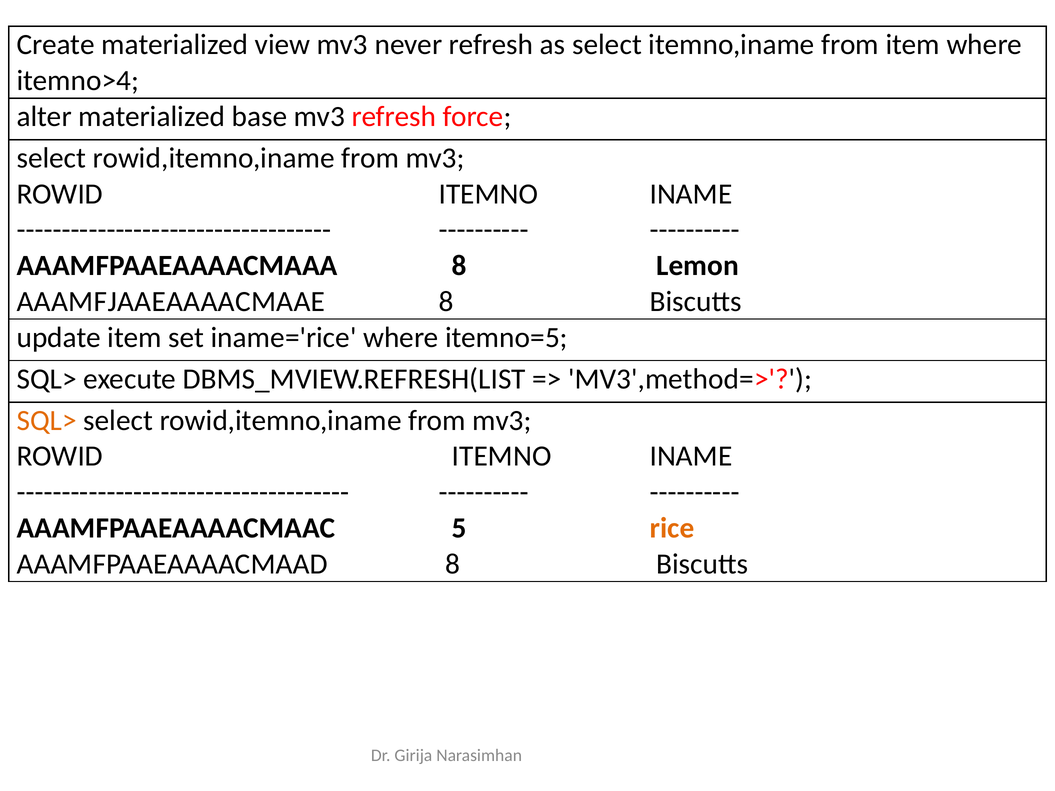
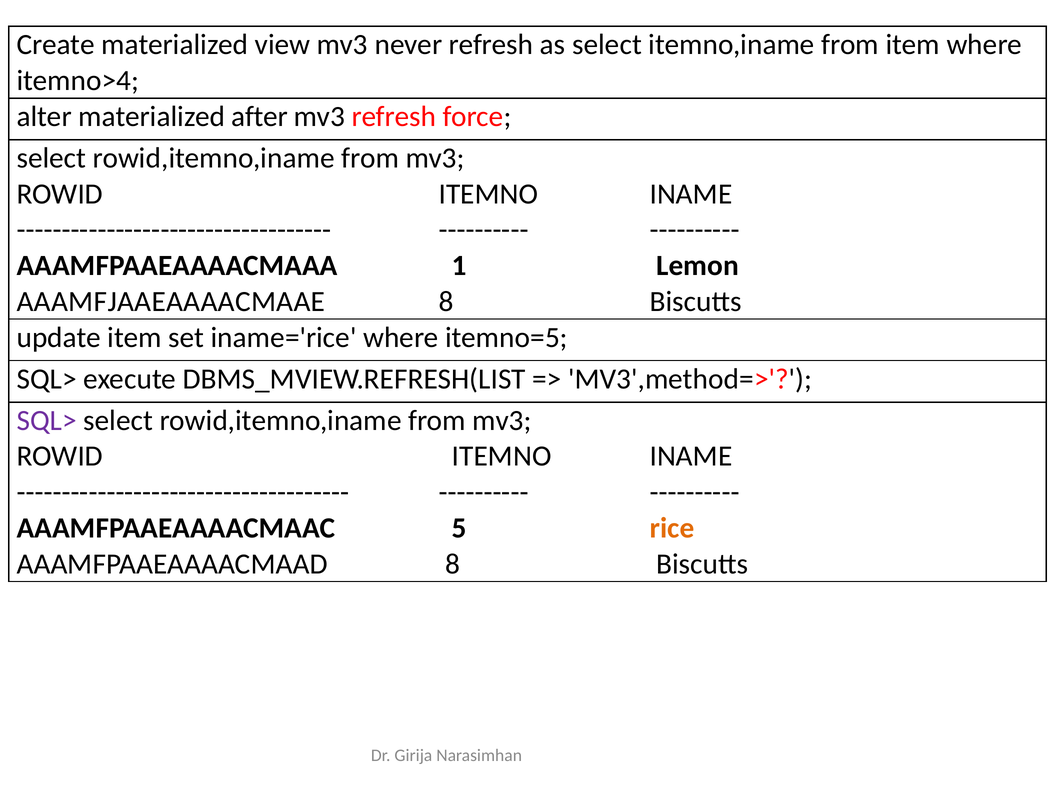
base: base -> after
AAAMFPAAEAAAACMAAA 8: 8 -> 1
SQL> at (47, 421) colour: orange -> purple
